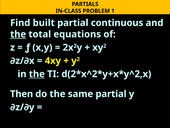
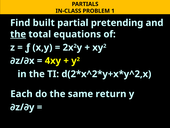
continuous: continuous -> pretending
the at (37, 74) underline: present -> none
Then: Then -> Each
same partial: partial -> return
